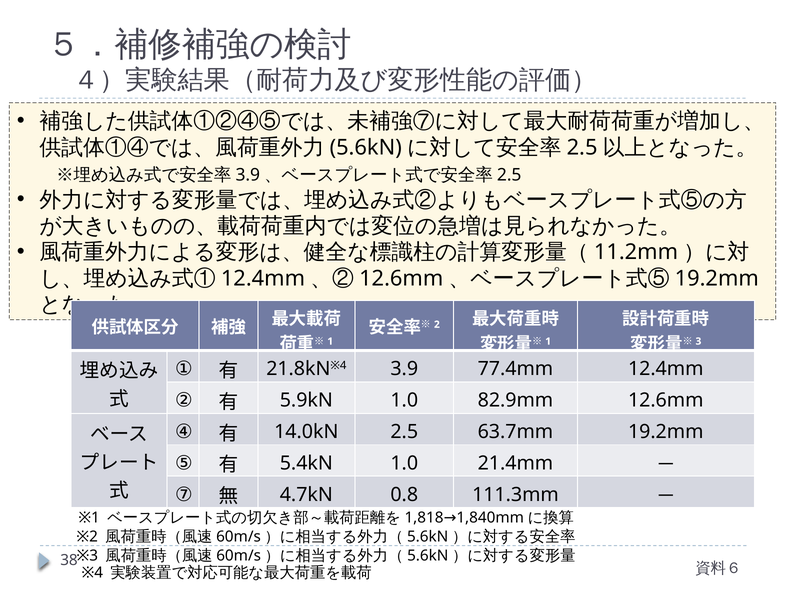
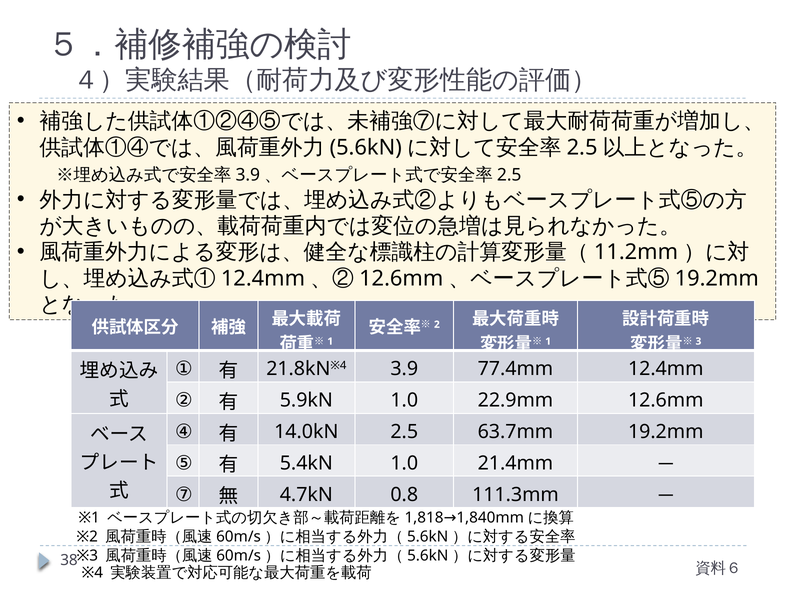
82.9mm: 82.9mm -> 22.9mm
